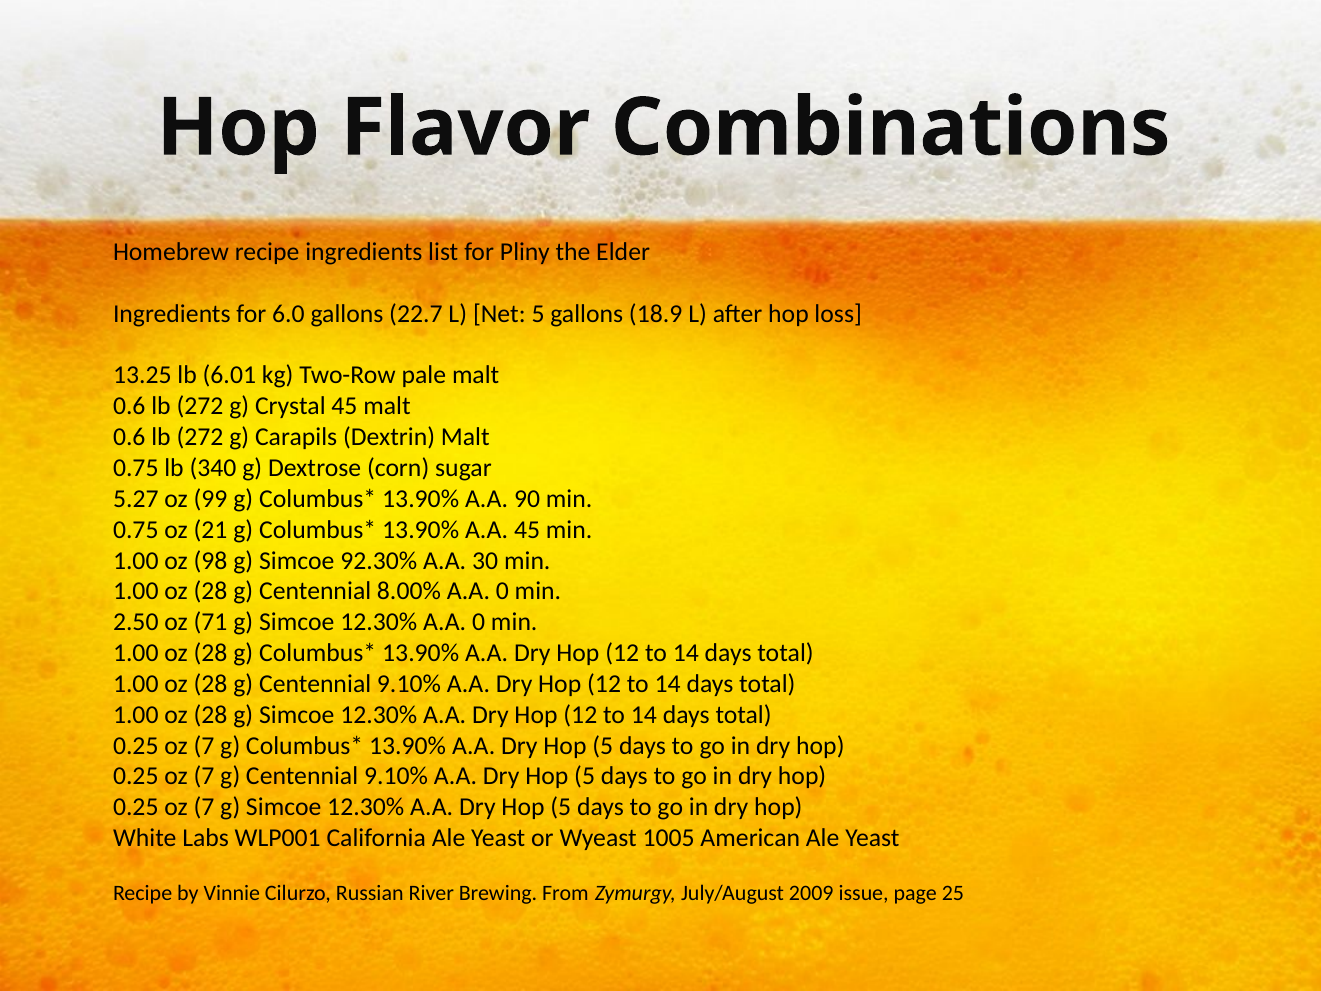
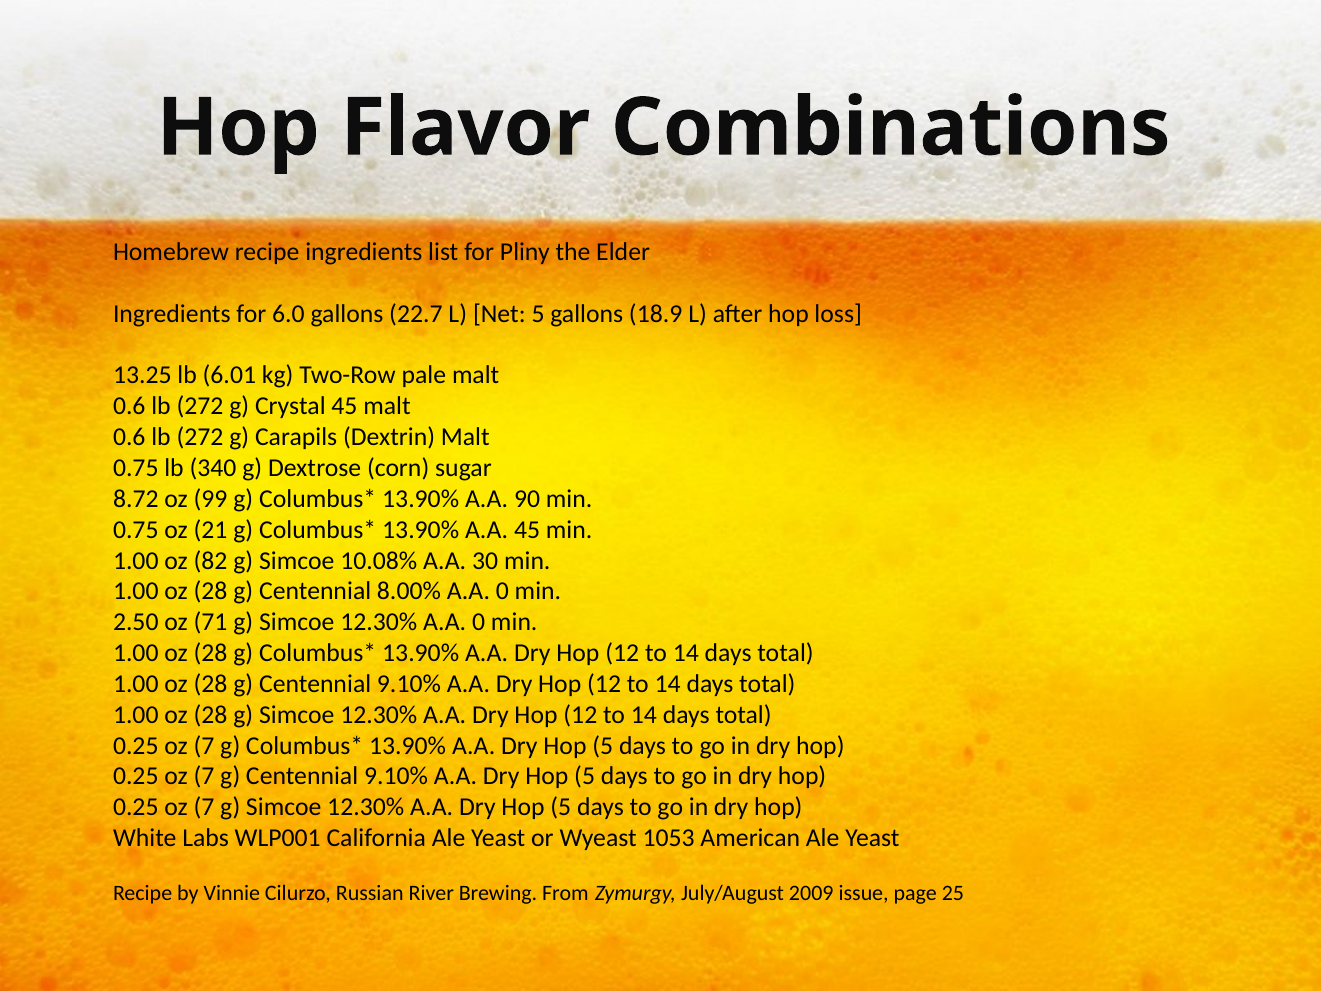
5.27: 5.27 -> 8.72
98: 98 -> 82
92.30%: 92.30% -> 10.08%
1005: 1005 -> 1053
